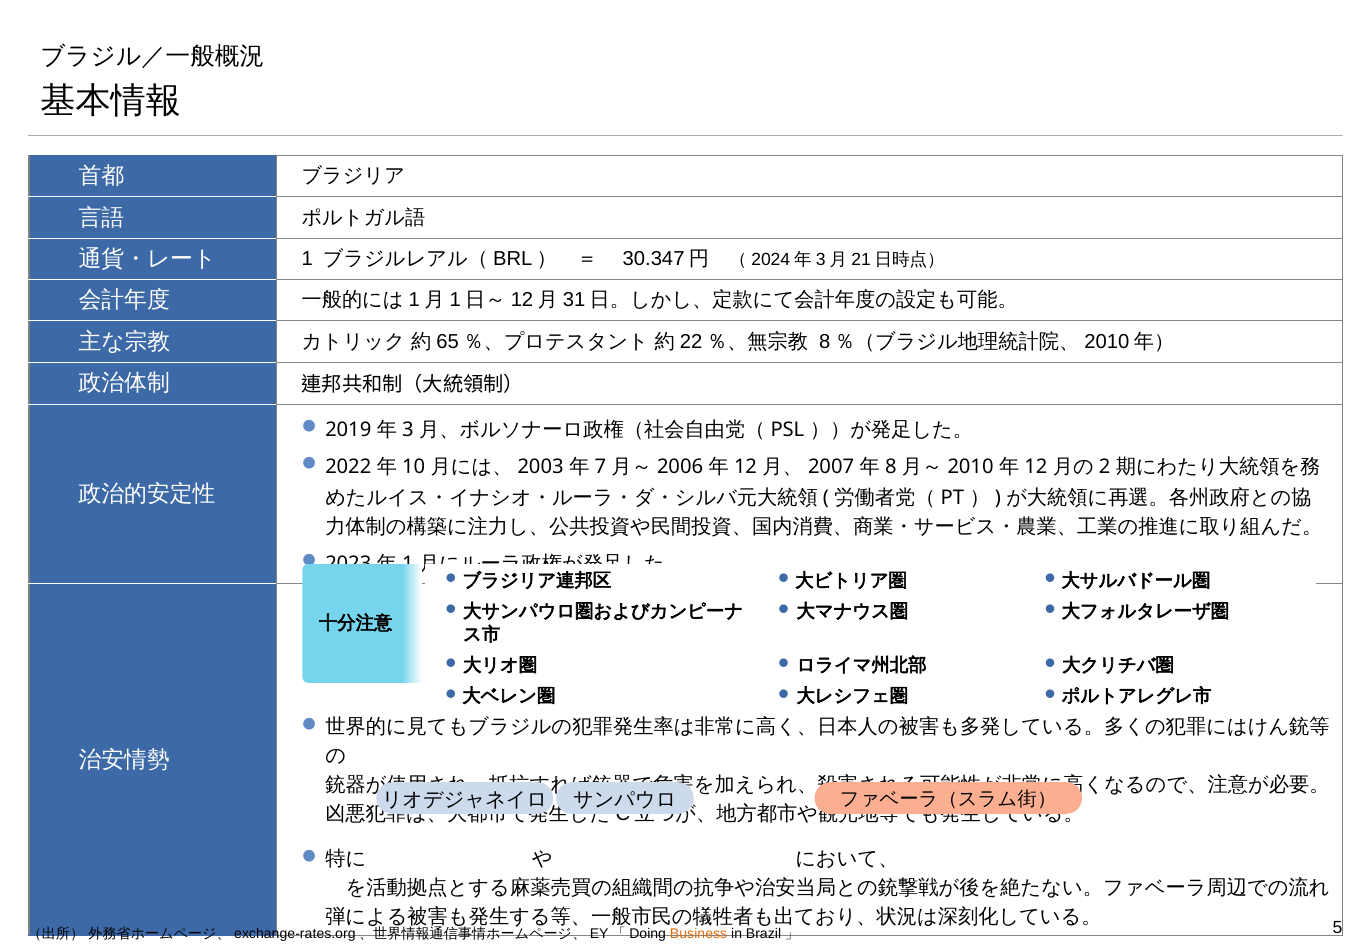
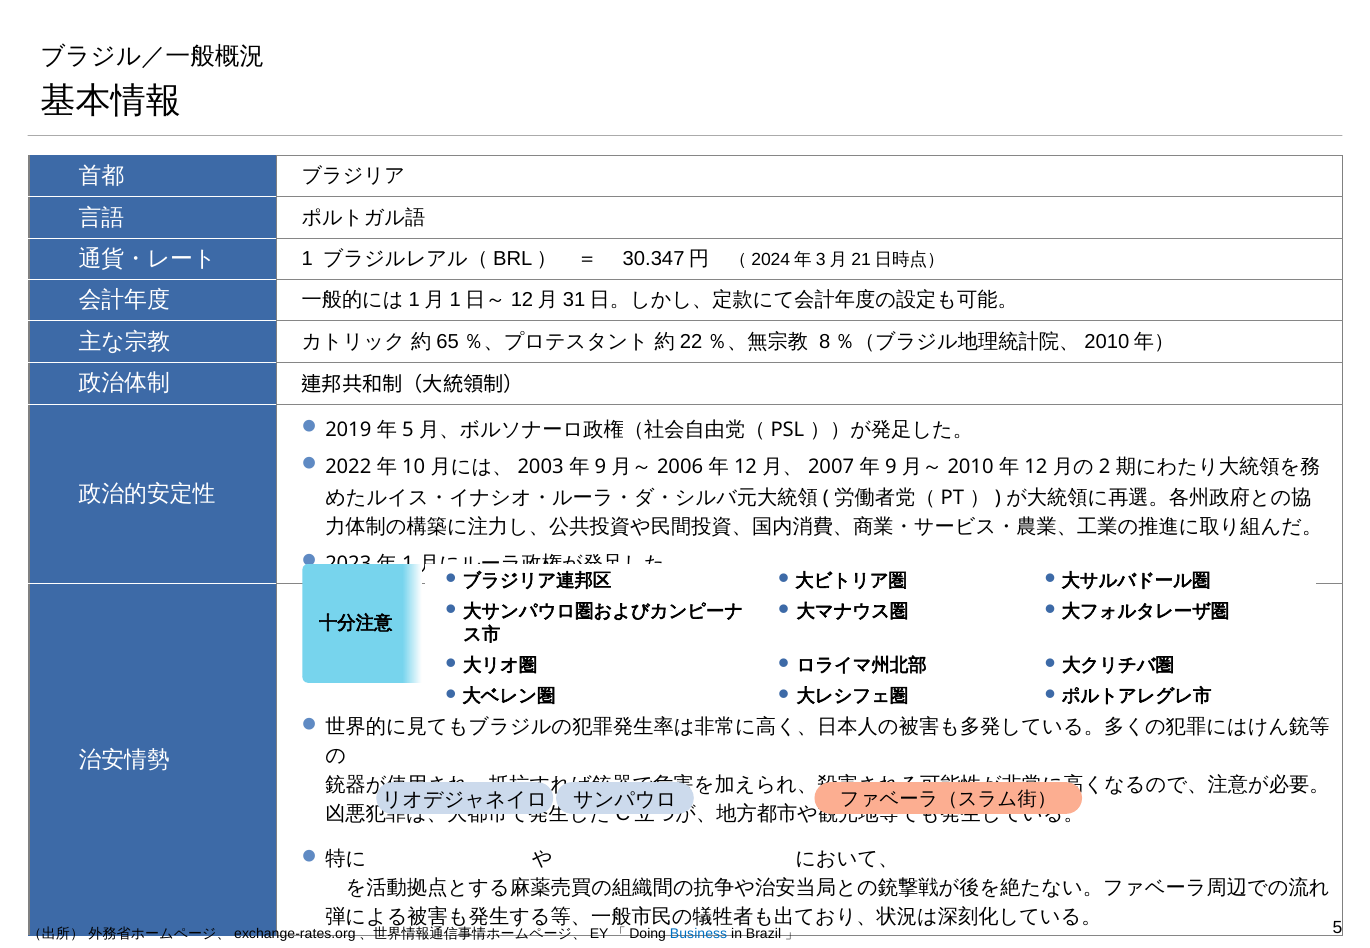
3 at (408, 430): 3 -> 5
7 at (600, 467): 7 -> 9
8 at (891, 467): 8 -> 9
Business colour: orange -> blue
